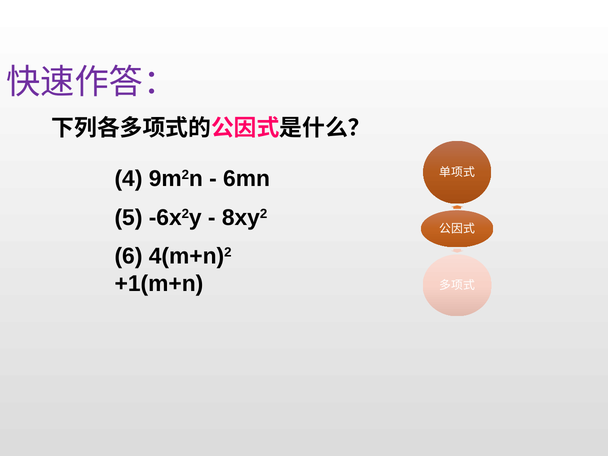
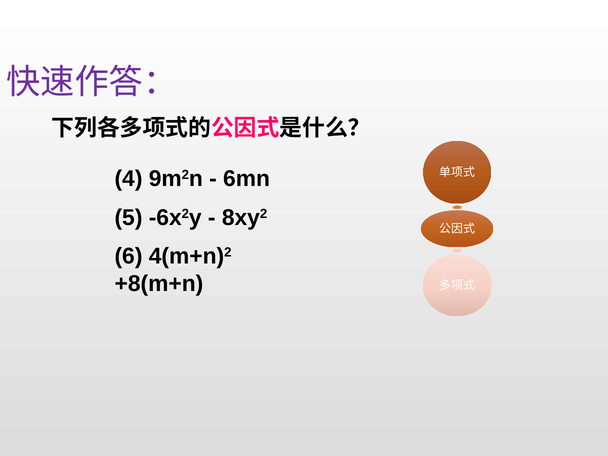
+1(m+n: +1(m+n -> +8(m+n
